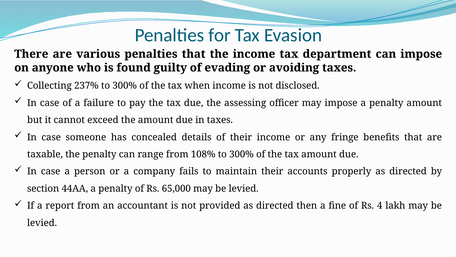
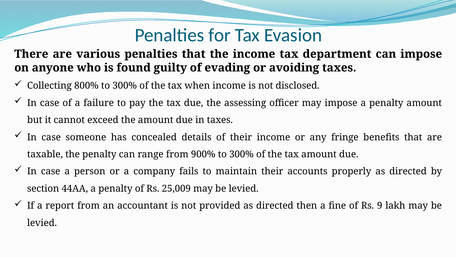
237%: 237% -> 800%
108%: 108% -> 900%
65,000: 65,000 -> 25,009
4: 4 -> 9
